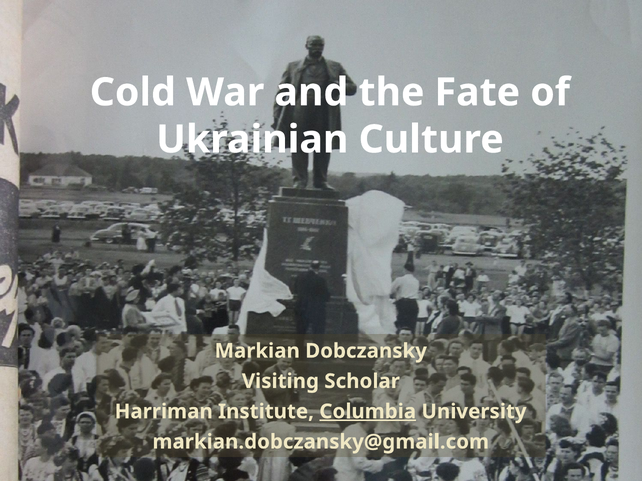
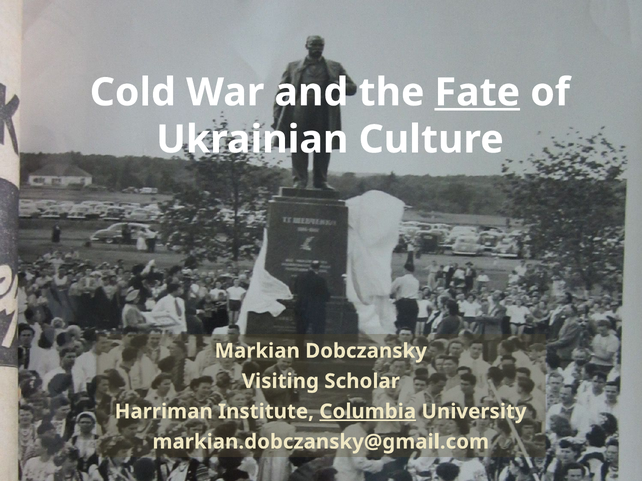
Fate underline: none -> present
